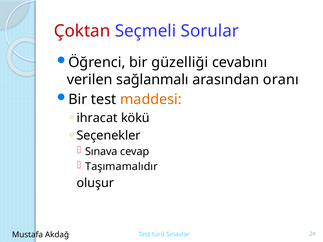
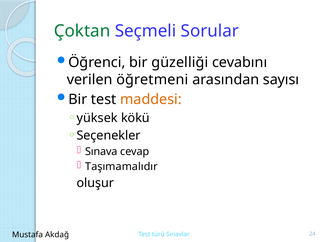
Çoktan colour: red -> green
sağlanmalı: sağlanmalı -> öğretmeni
oranı: oranı -> sayısı
ihracat: ihracat -> yüksek
